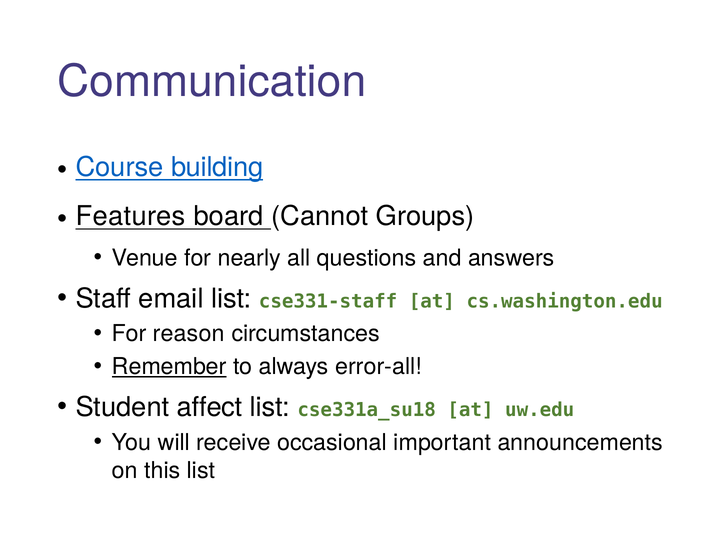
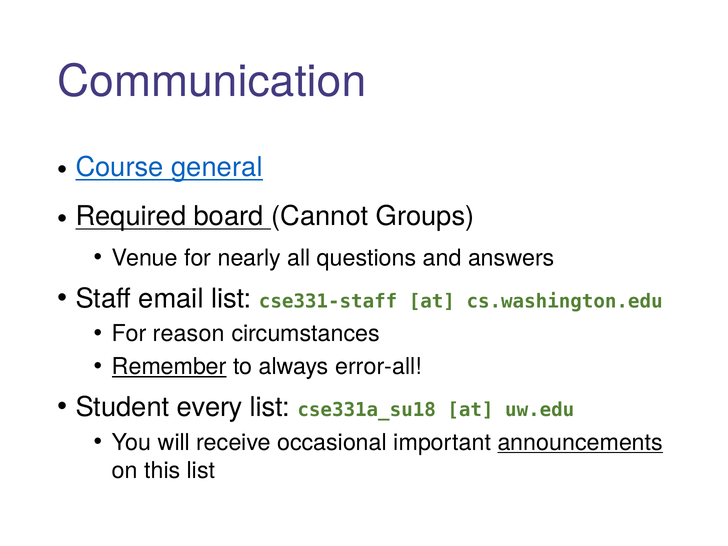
building: building -> general
Features: Features -> Required
affect: affect -> every
announcements underline: none -> present
